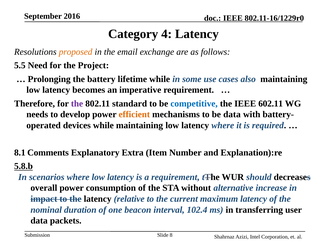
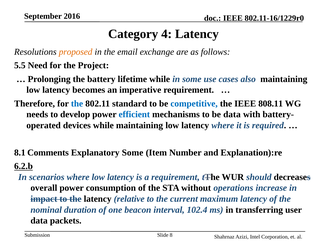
the at (77, 104) colour: purple -> blue
602.11: 602.11 -> 808.11
efficient colour: orange -> blue
Explanatory Extra: Extra -> Some
5.8.b: 5.8.b -> 6.2.b
alternative: alternative -> operations
